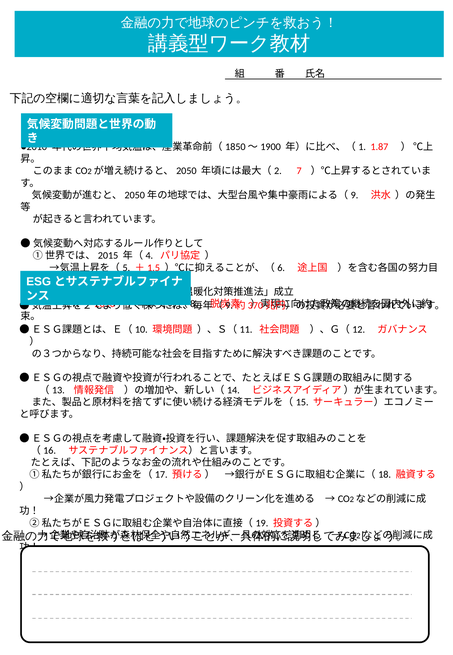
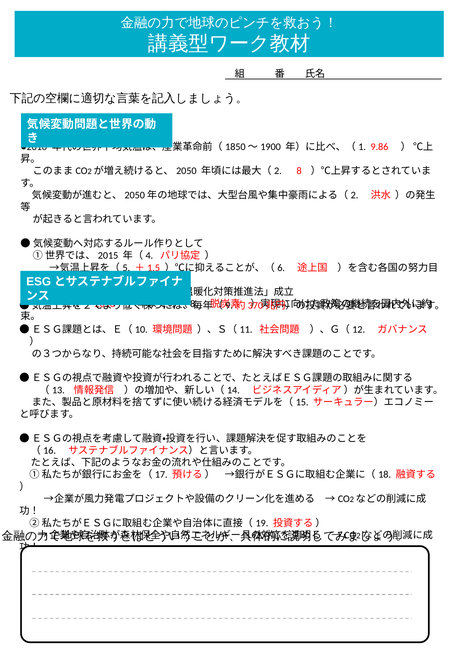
1.87: 1.87 -> 9.86
7: 7 -> 8
9: 9 -> 2
